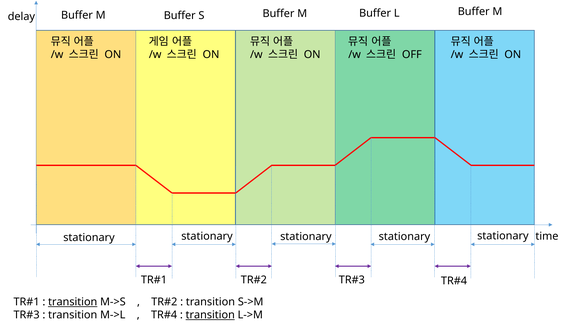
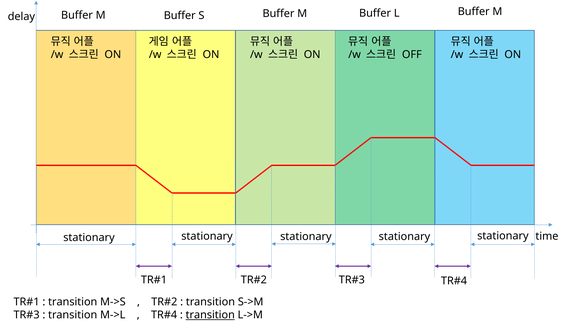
transition at (73, 302) underline: present -> none
